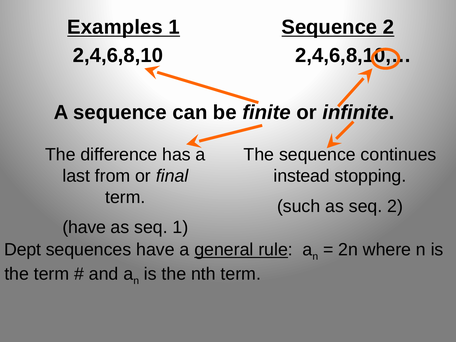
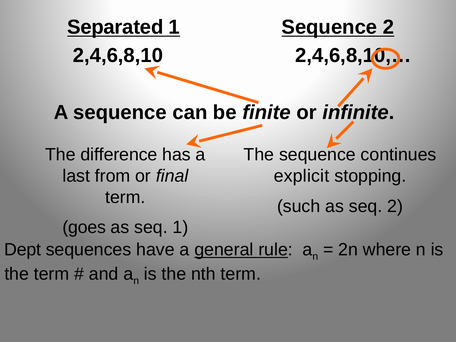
Examples: Examples -> Separated
instead: instead -> explicit
have at (84, 227): have -> goes
